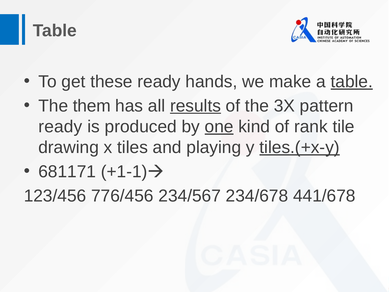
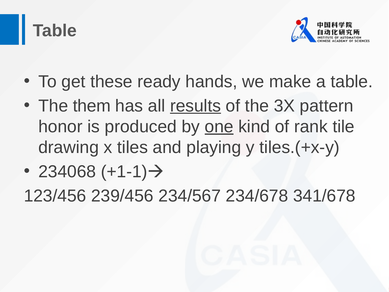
table at (352, 82) underline: present -> none
ready at (60, 127): ready -> honor
tiles.(+x-y underline: present -> none
681171: 681171 -> 234068
776/456: 776/456 -> 239/456
441/678: 441/678 -> 341/678
